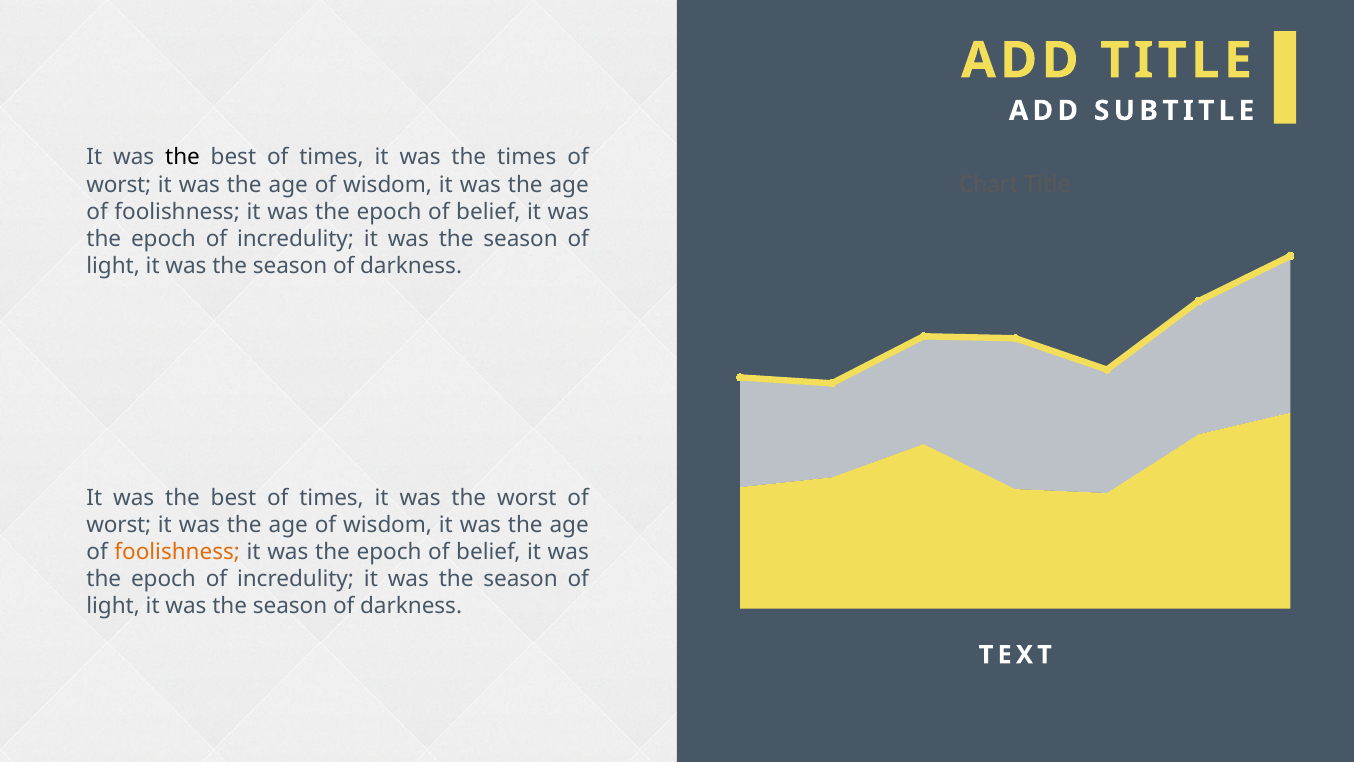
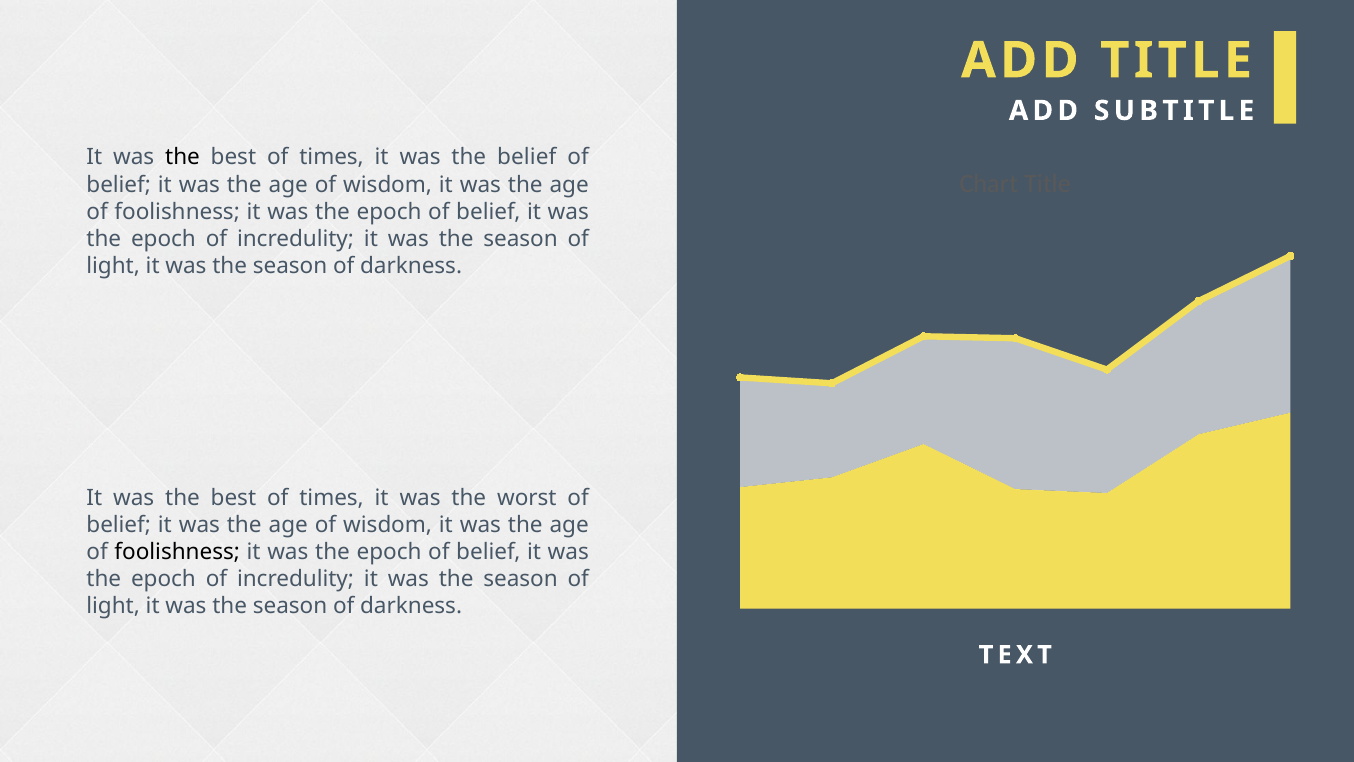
the times: times -> belief
worst at (119, 185): worst -> belief
worst at (119, 524): worst -> belief
foolishness at (177, 552) colour: orange -> black
